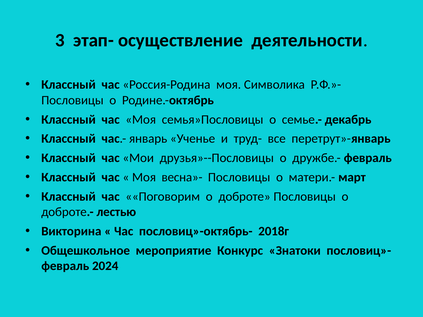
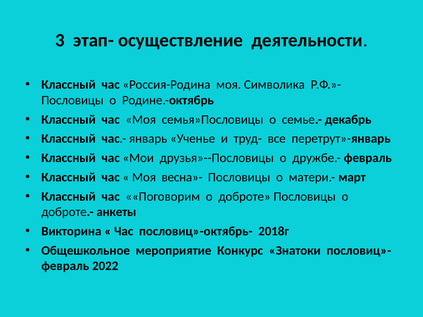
лестью: лестью -> анкеты
2024: 2024 -> 2022
